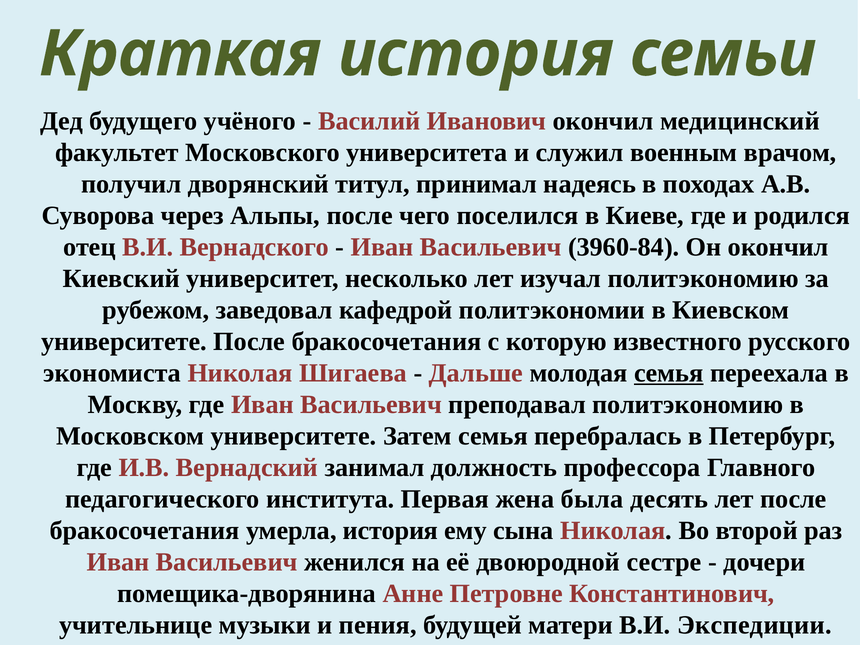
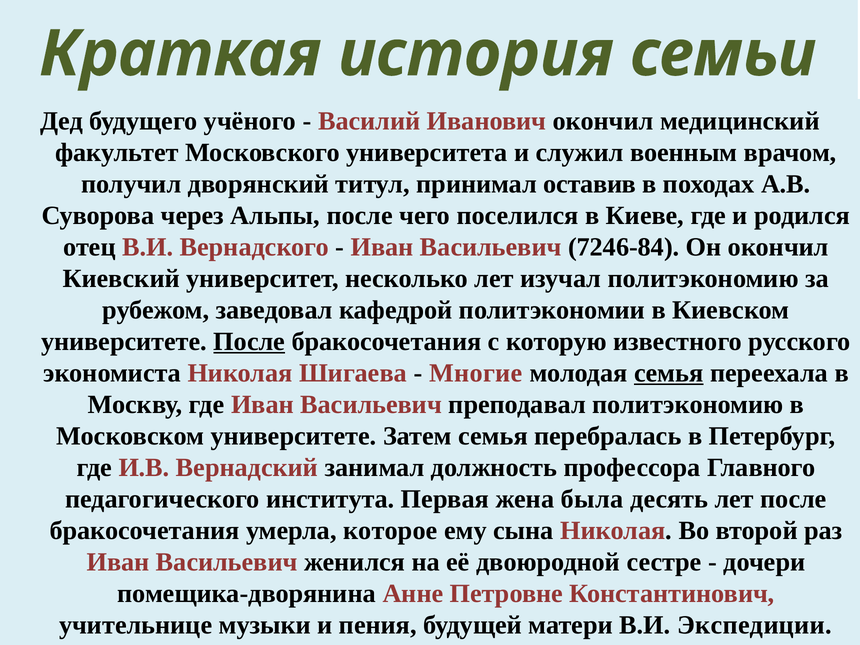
надеясь: надеясь -> оставив
3960-84: 3960-84 -> 7246-84
После at (249, 342) underline: none -> present
Дальше: Дальше -> Многие
умерла история: история -> которое
